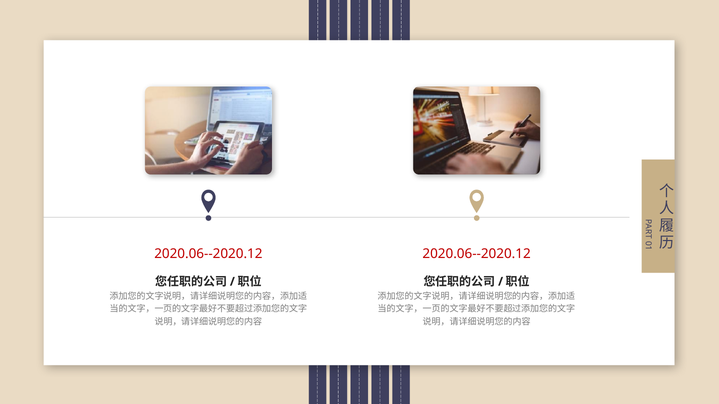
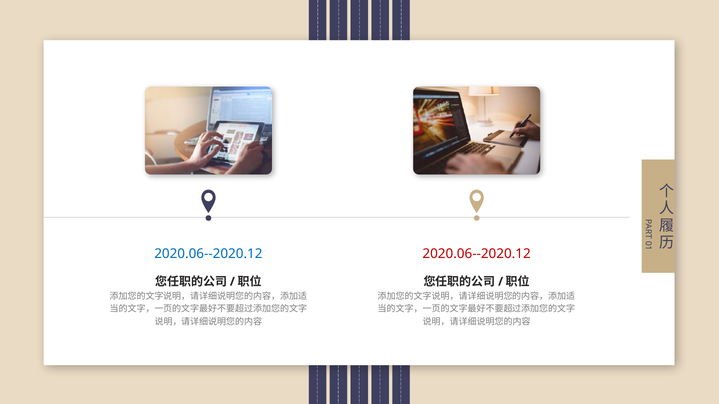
2020.06--2020.12 at (208, 254) colour: red -> blue
